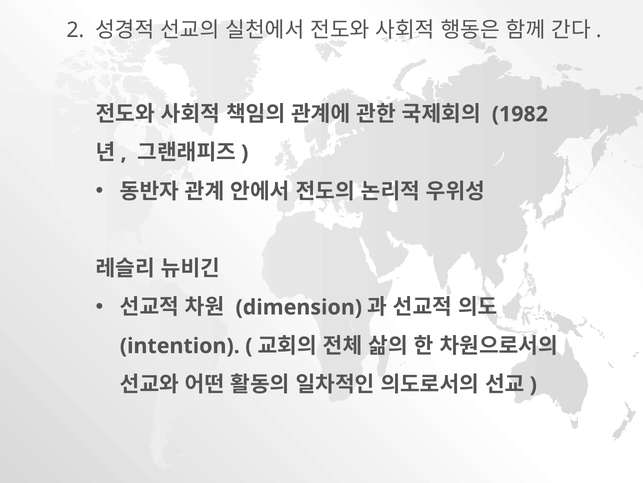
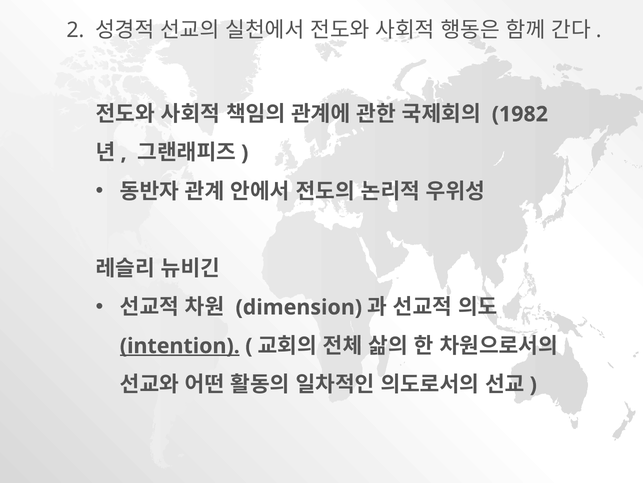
intention underline: none -> present
